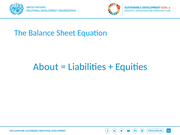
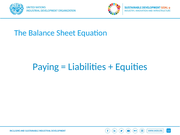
About: About -> Paying
